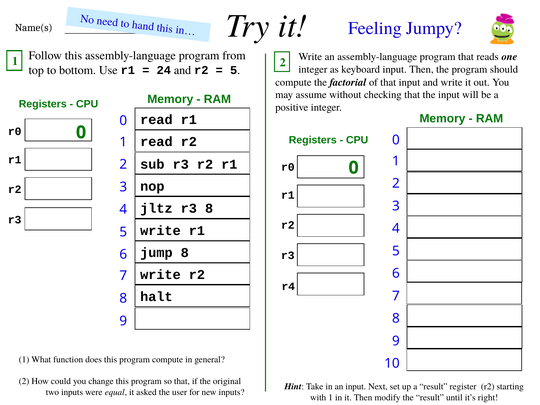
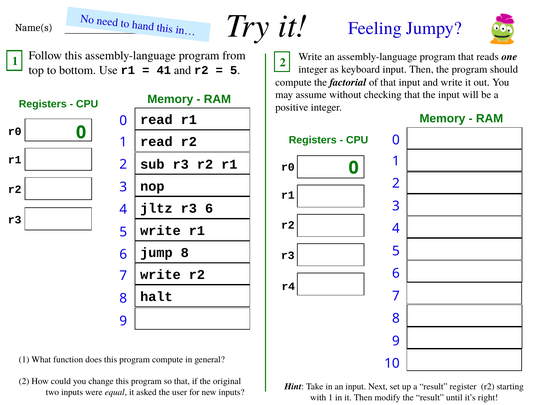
24: 24 -> 41
r3 8: 8 -> 6
